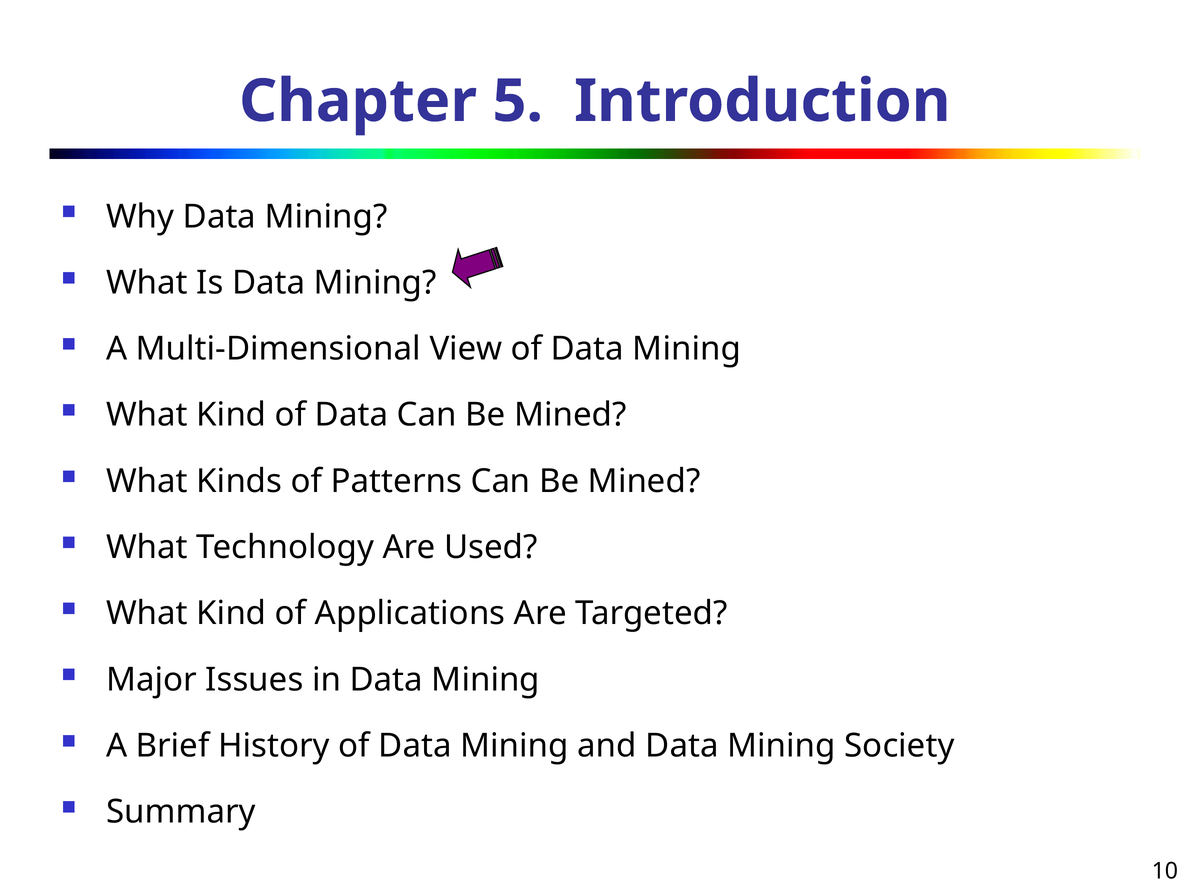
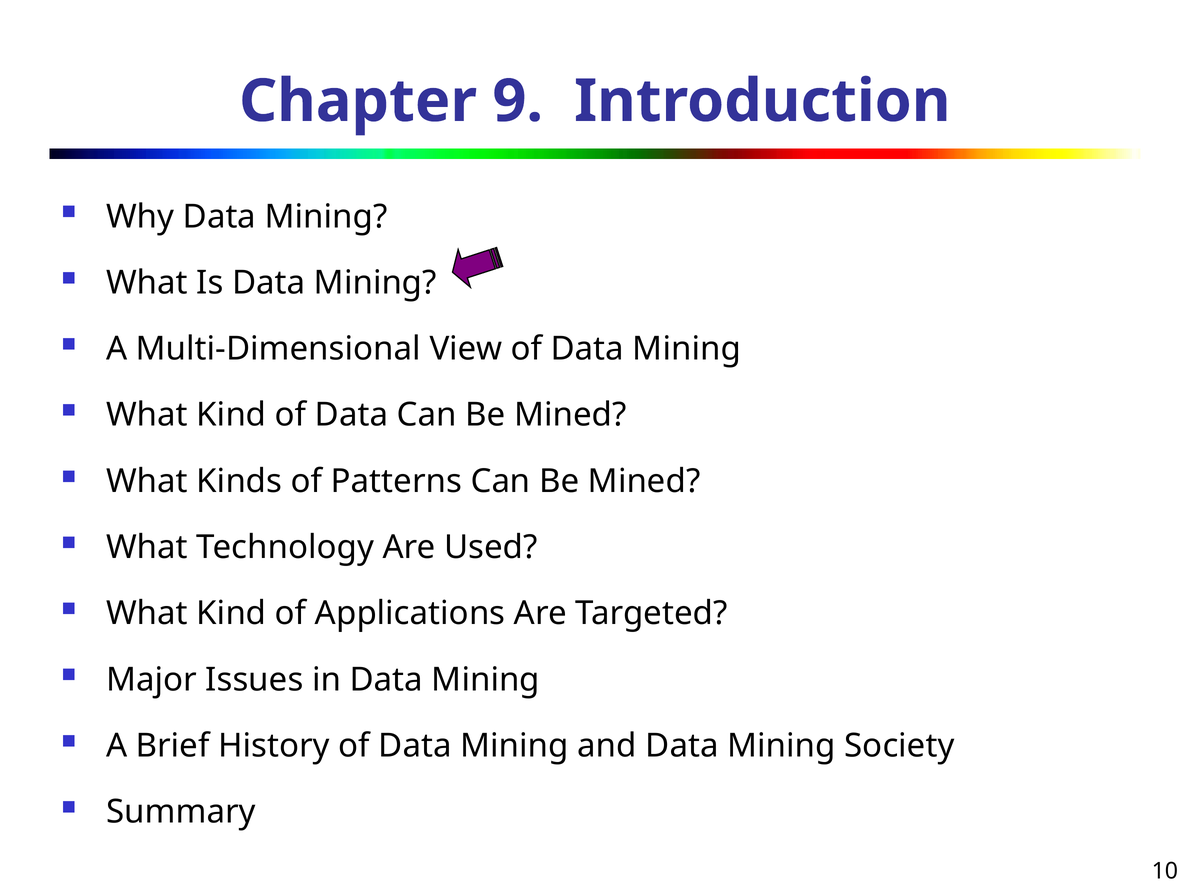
5: 5 -> 9
